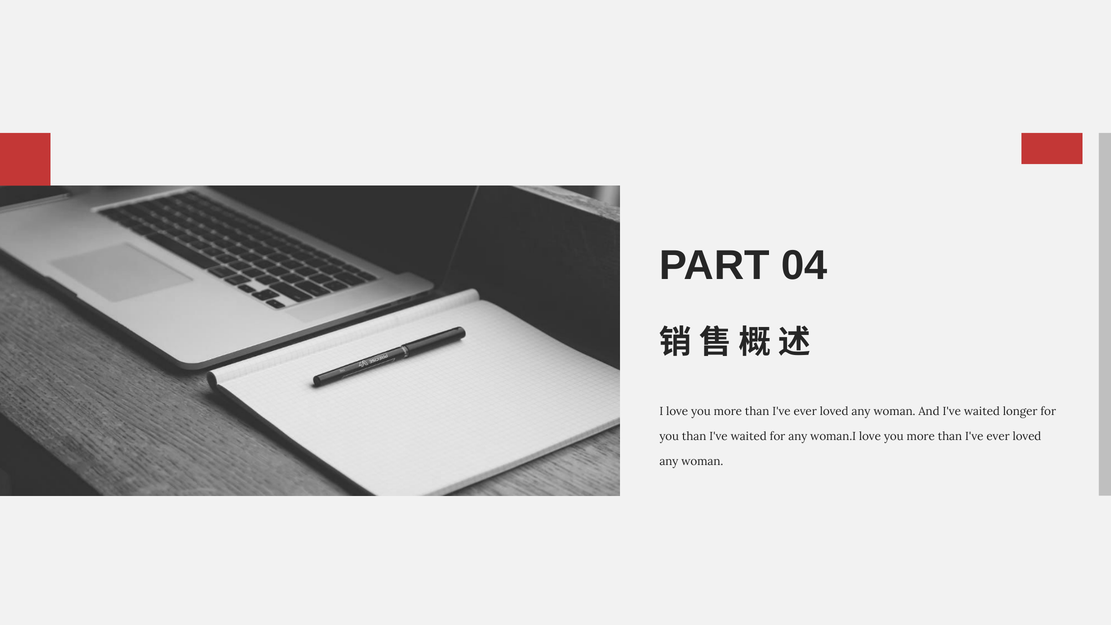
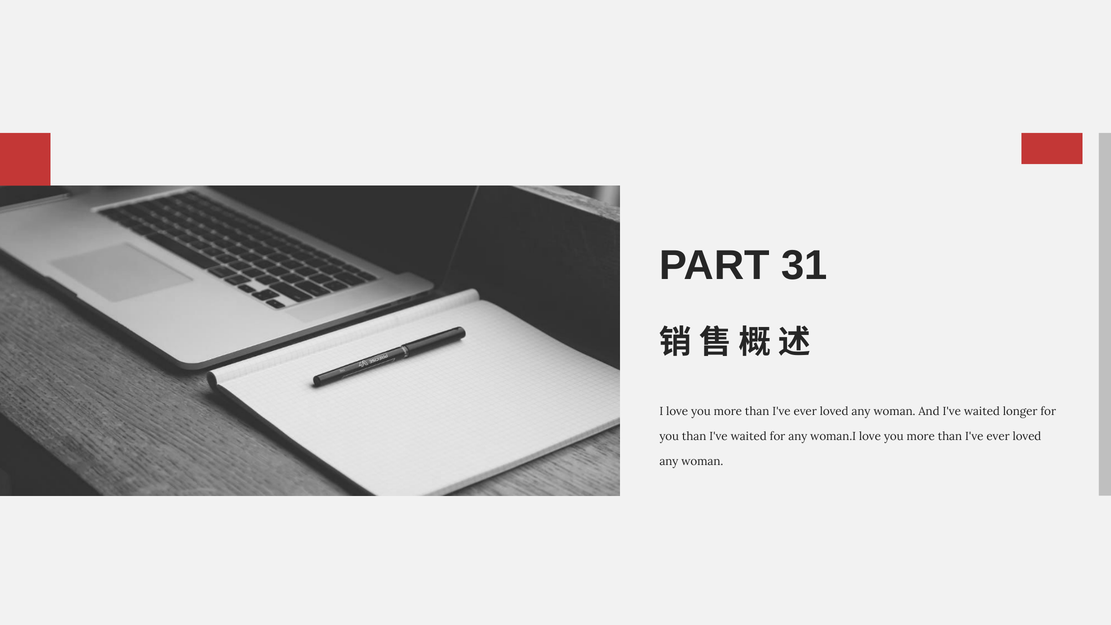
04: 04 -> 31
